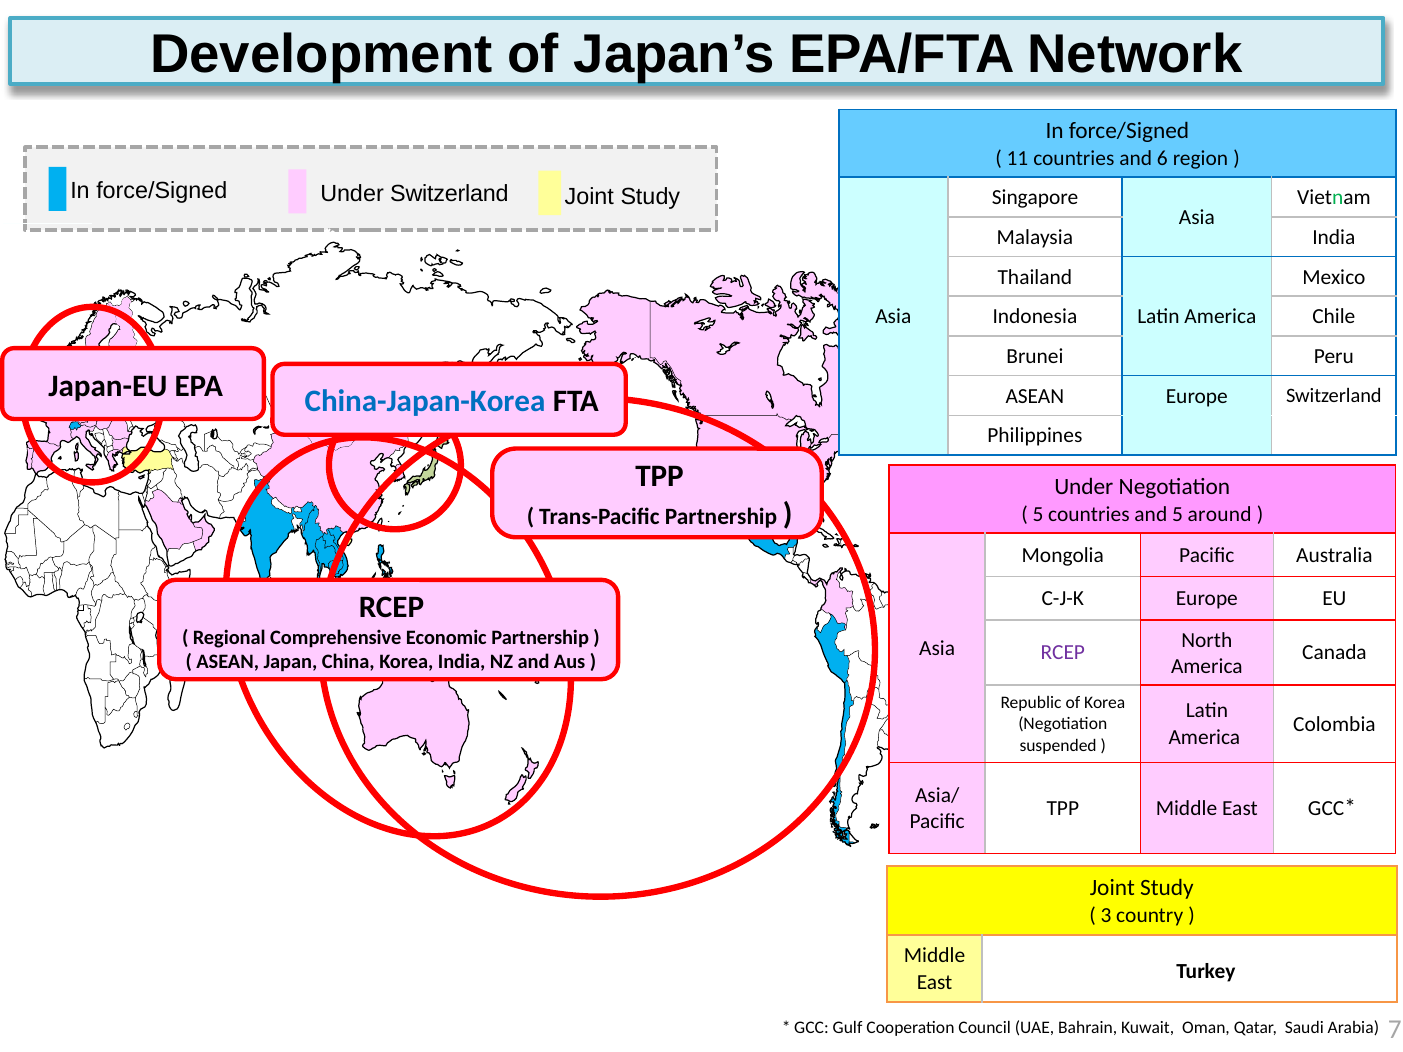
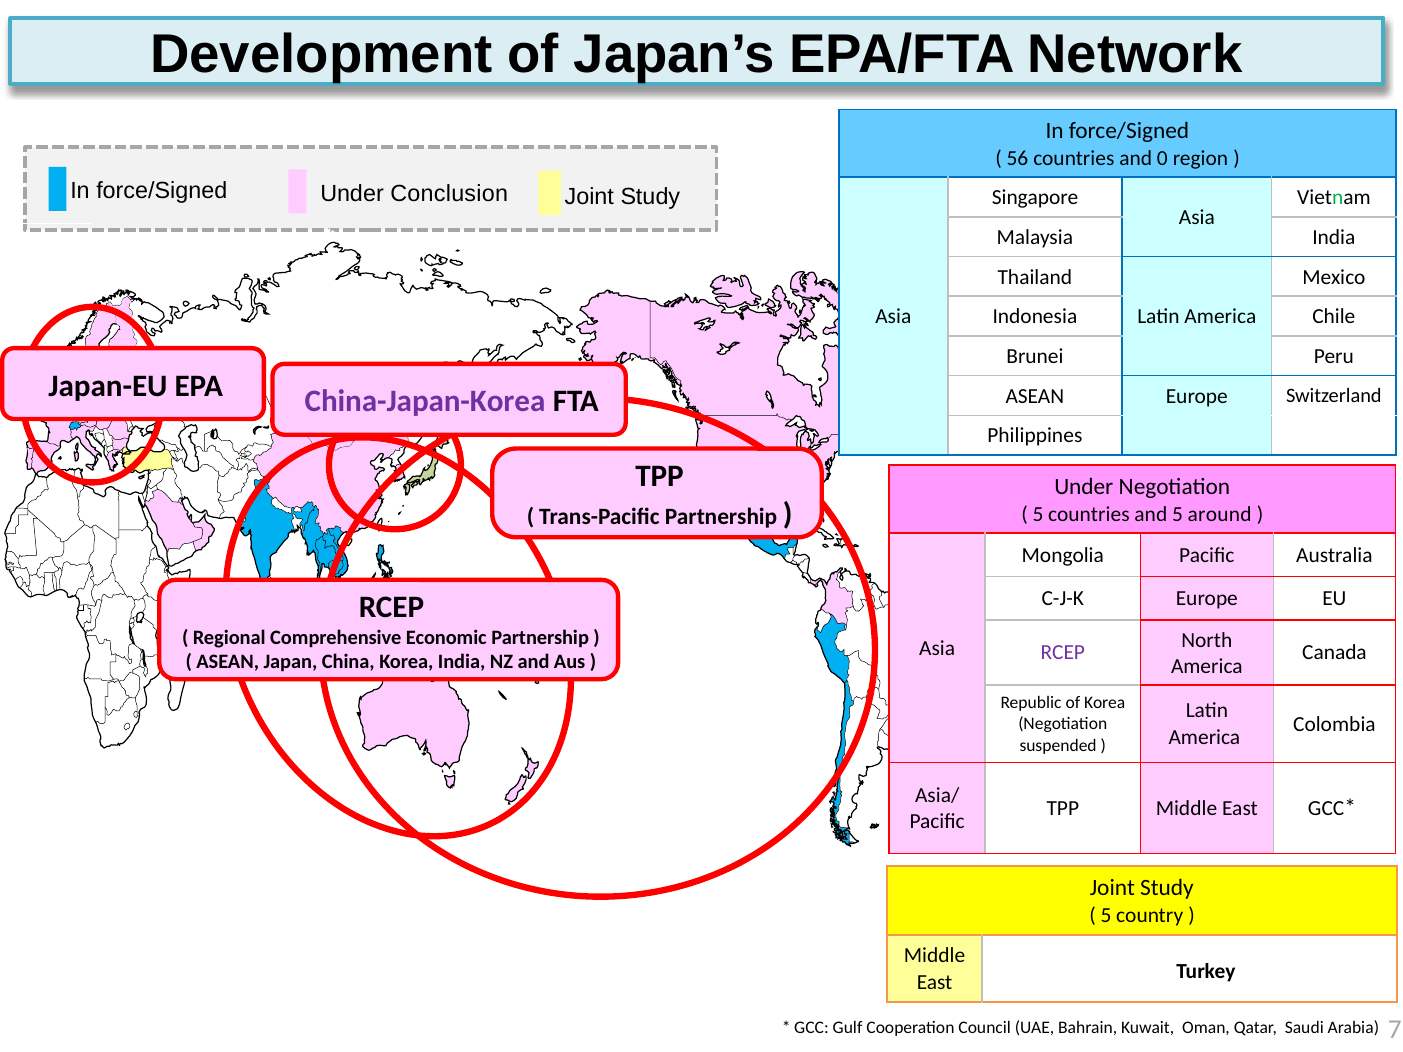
11: 11 -> 56
6: 6 -> 0
Under Switzerland: Switzerland -> Conclusion
China-Japan-Korea colour: blue -> purple
3 at (1106, 915): 3 -> 5
